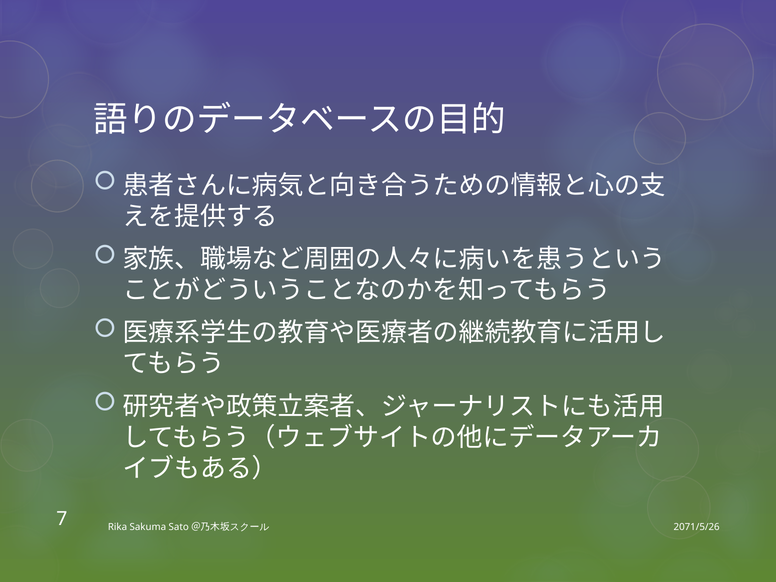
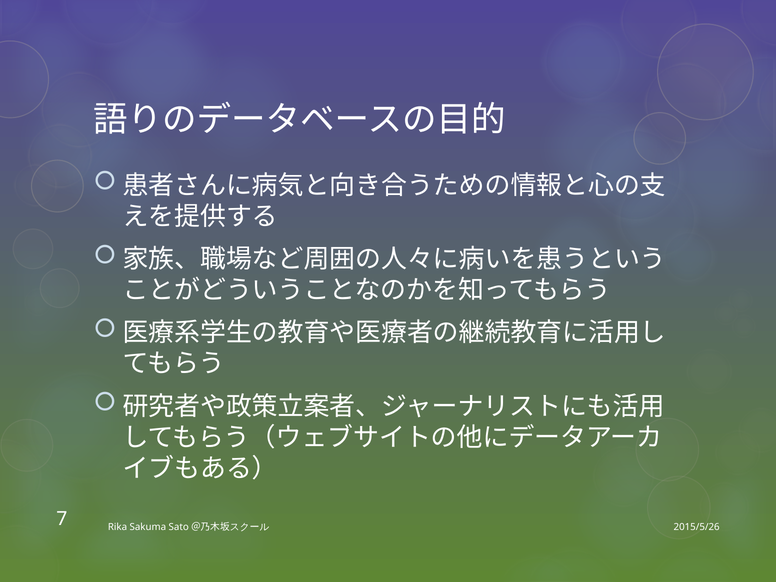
2071/5/26: 2071/5/26 -> 2015/5/26
